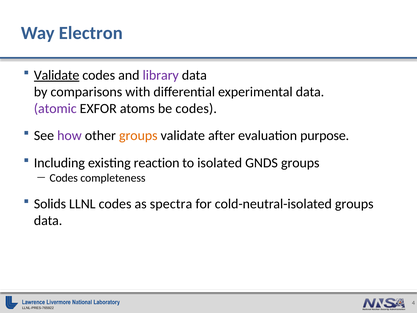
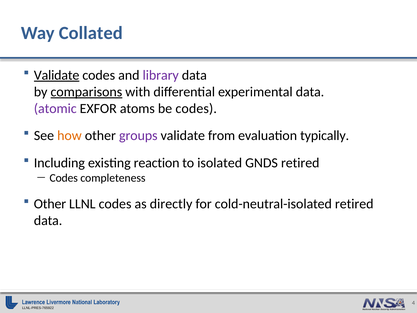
Electron: Electron -> Collated
comparisons underline: none -> present
how colour: purple -> orange
groups at (138, 136) colour: orange -> purple
after: after -> from
purpose: purpose -> typically
GNDS groups: groups -> retired
Solids at (50, 204): Solids -> Other
spectra: spectra -> directly
cold-neutral-isolated groups: groups -> retired
